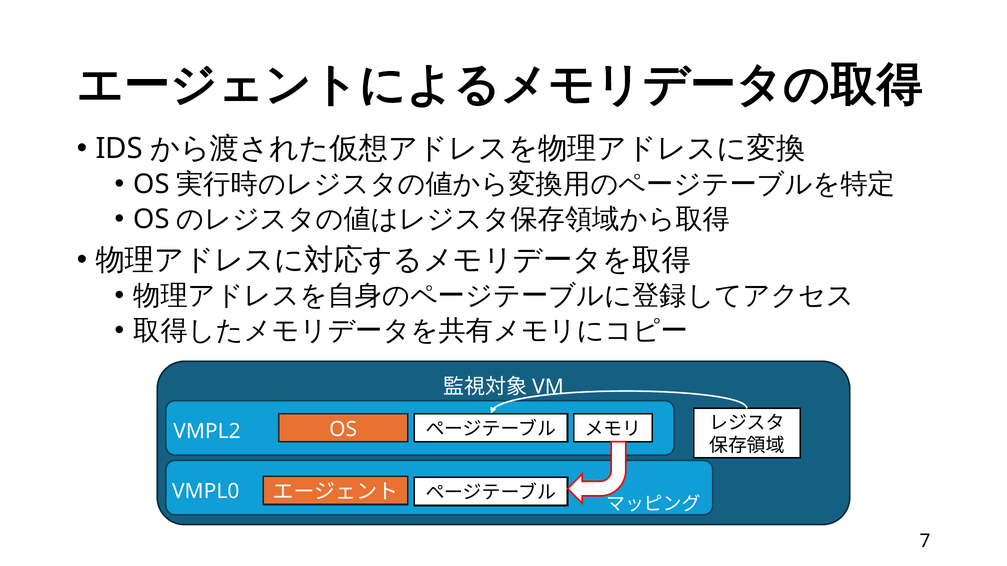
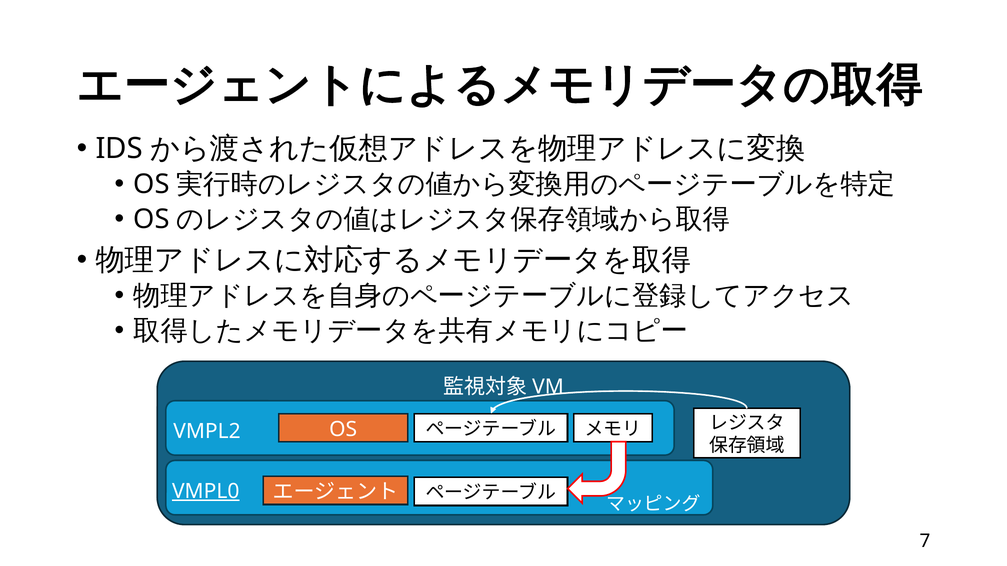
VMPL0 underline: none -> present
